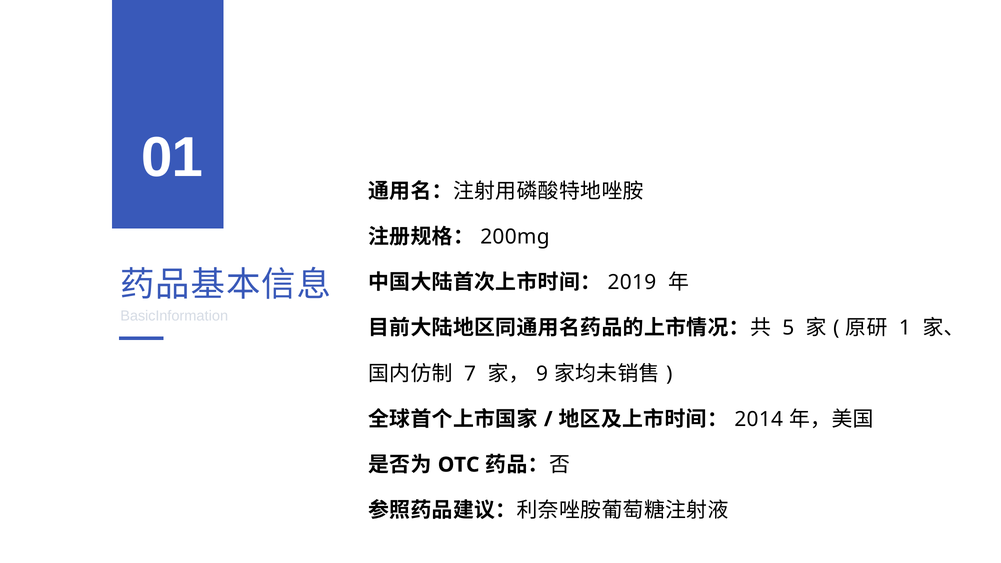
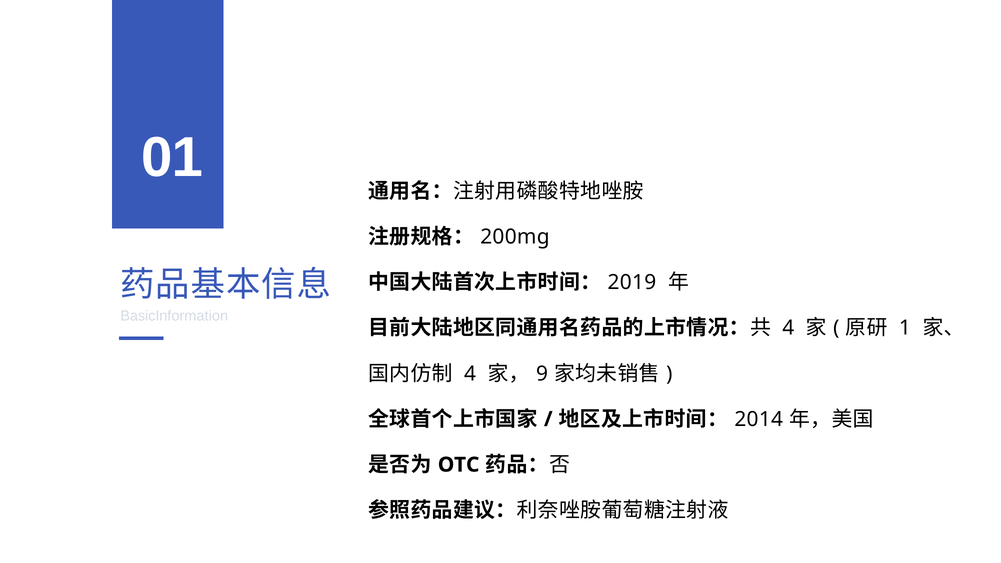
5 at (788, 328): 5 -> 4
7 at (470, 374): 7 -> 4
